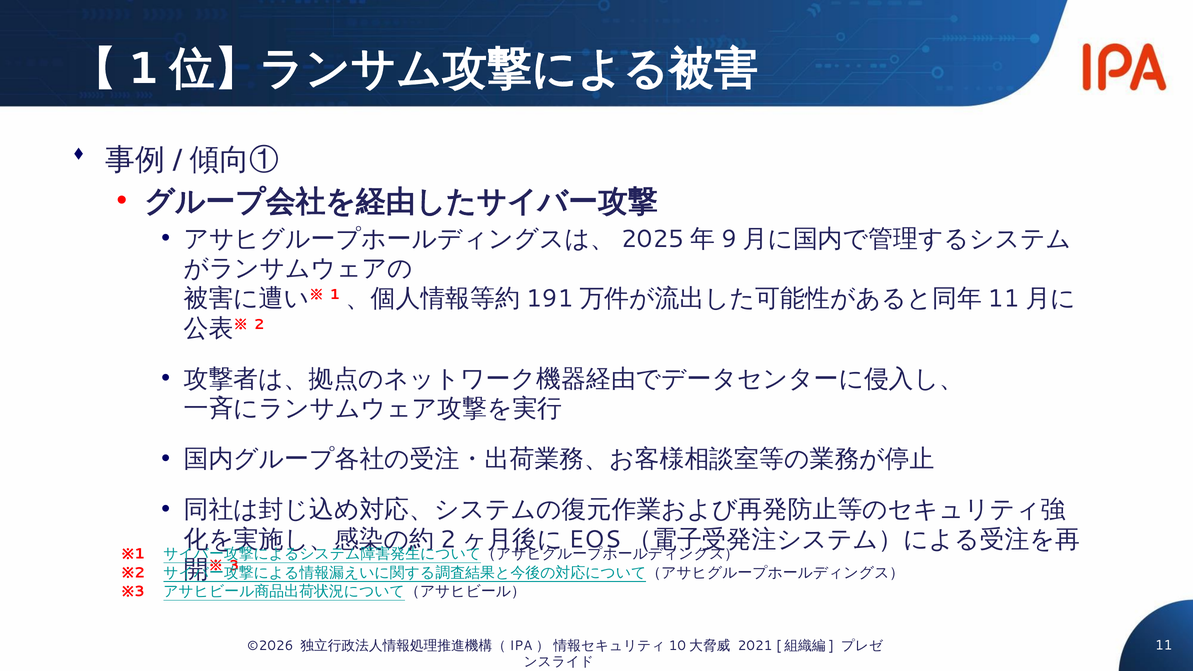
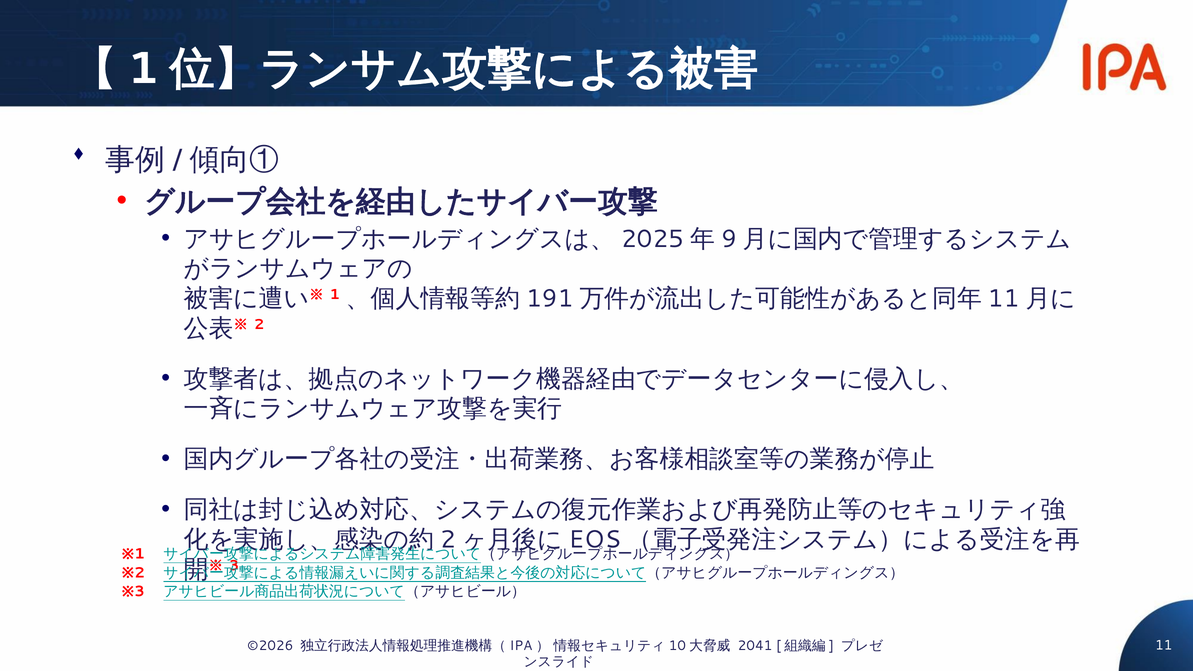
2021: 2021 -> 2041
